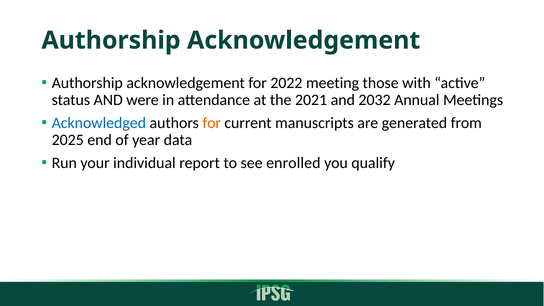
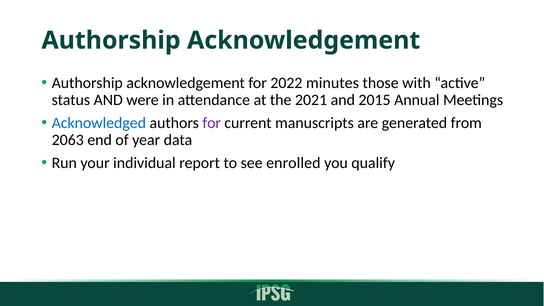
meeting: meeting -> minutes
2032: 2032 -> 2015
for at (212, 123) colour: orange -> purple
2025: 2025 -> 2063
